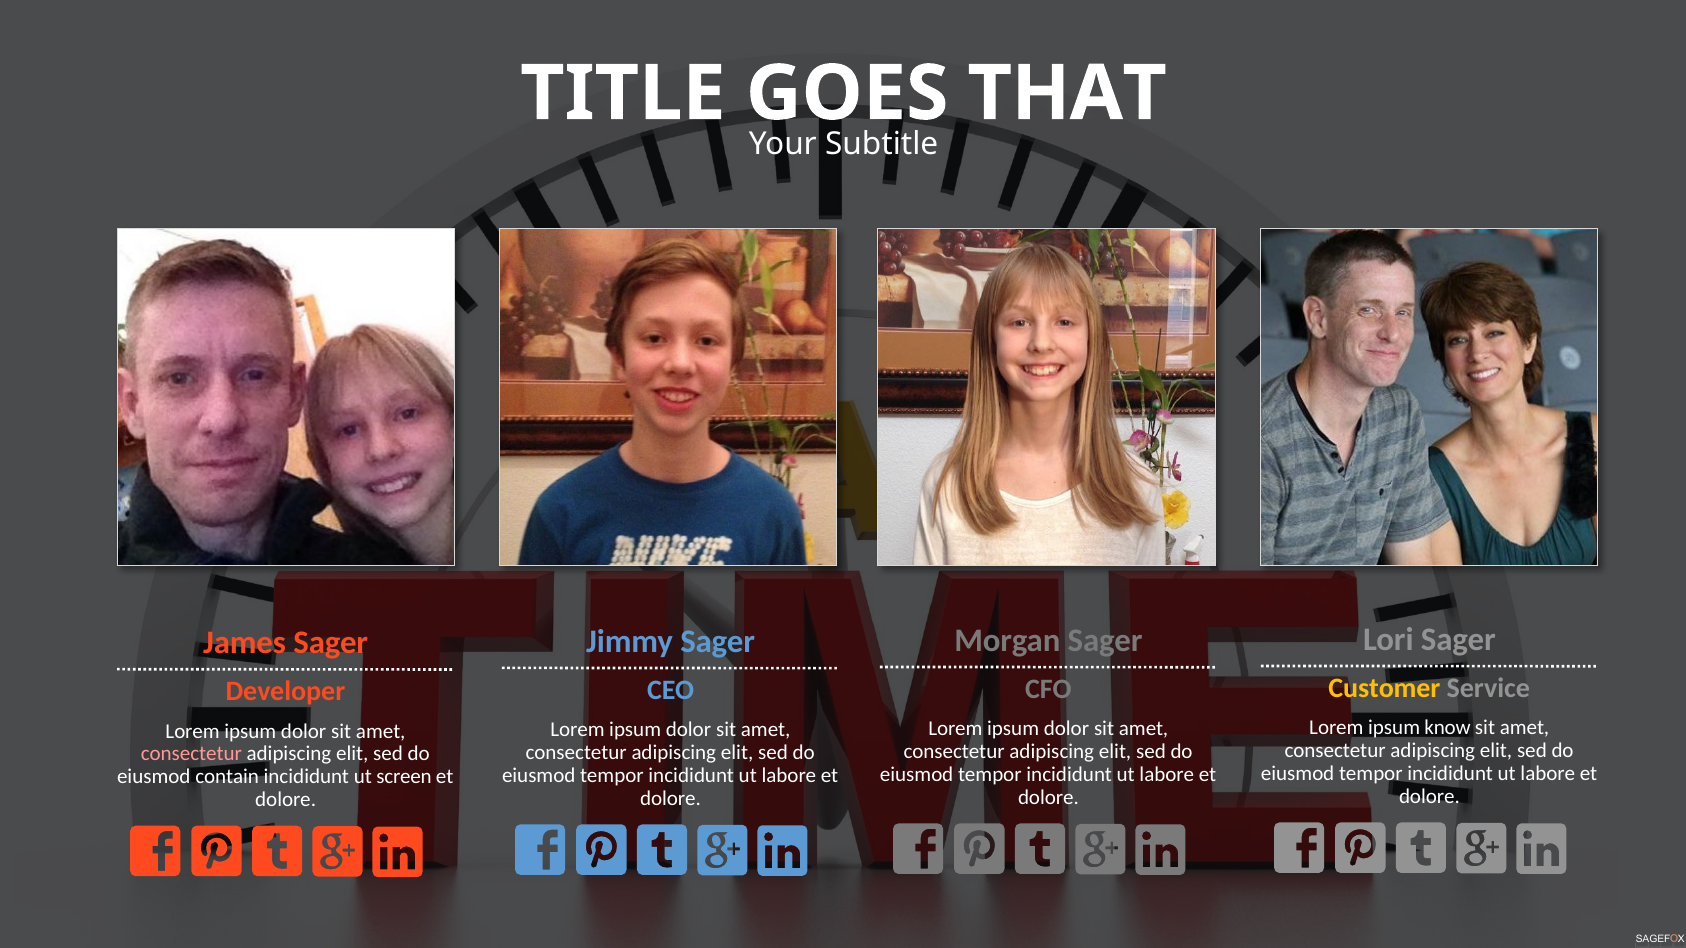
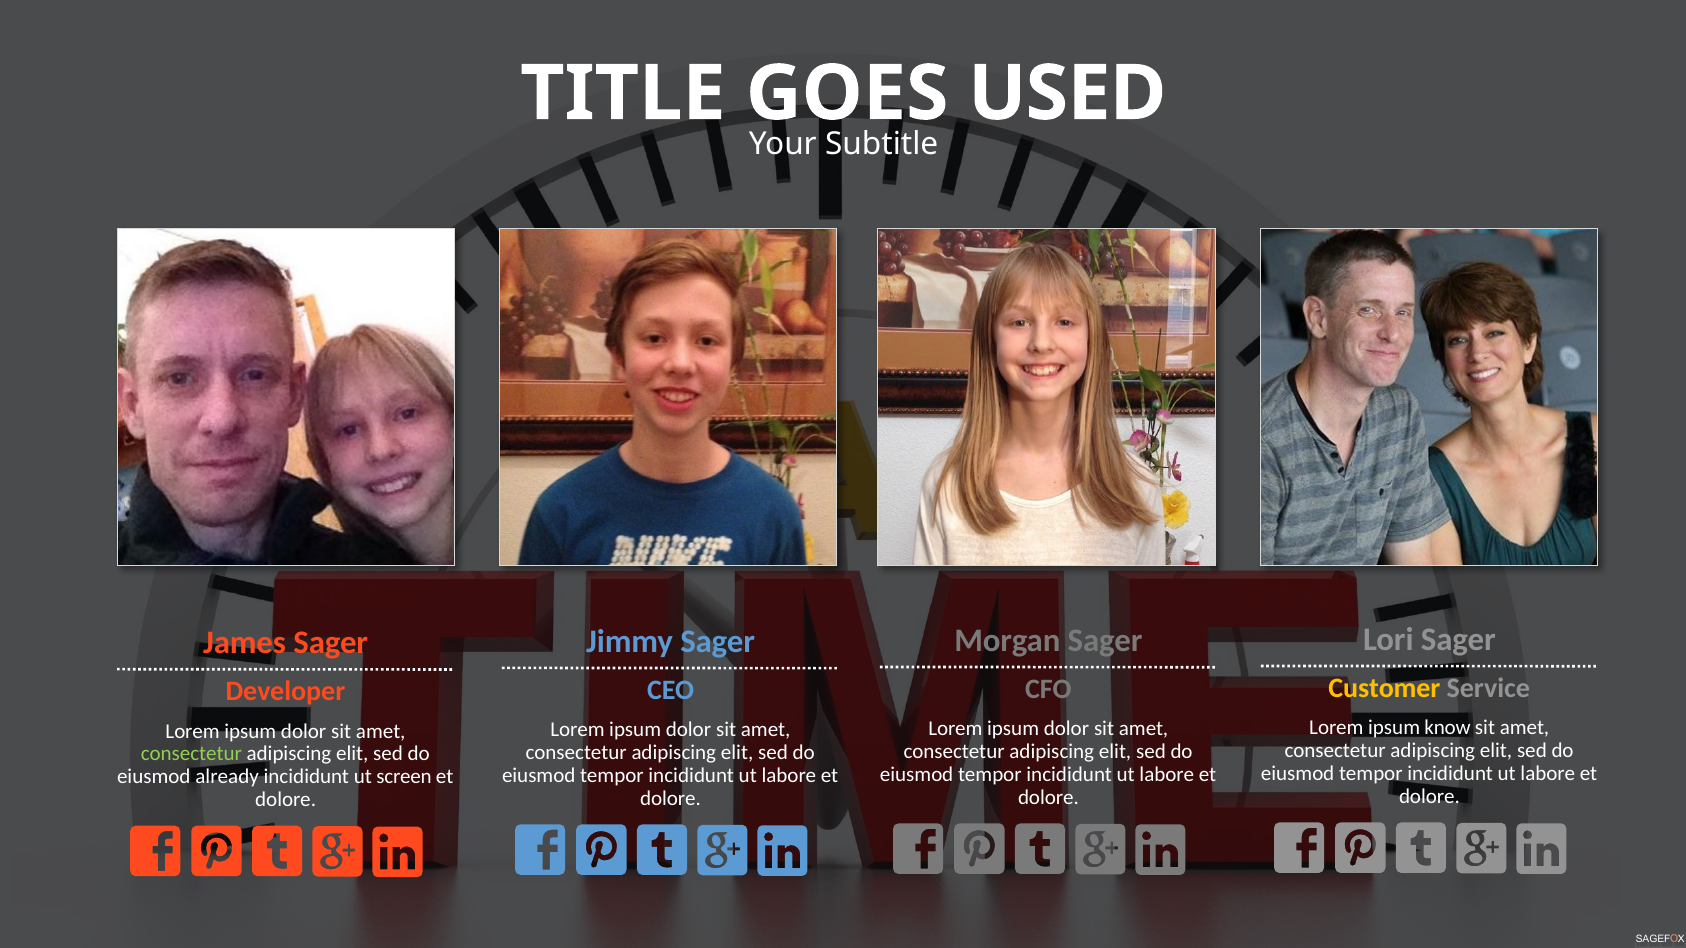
THAT: THAT -> USED
consectetur at (191, 754) colour: pink -> light green
contain: contain -> already
